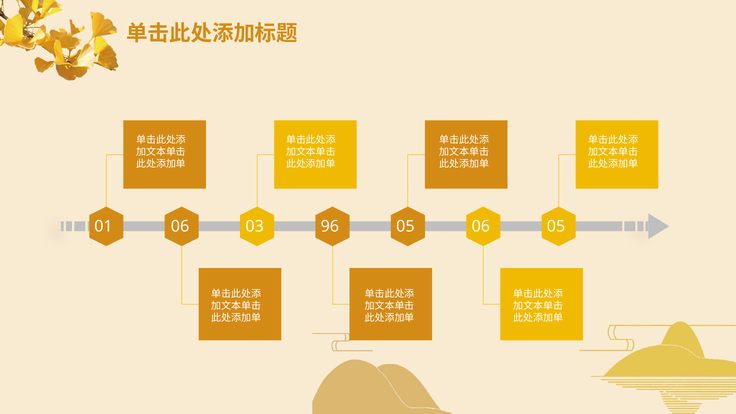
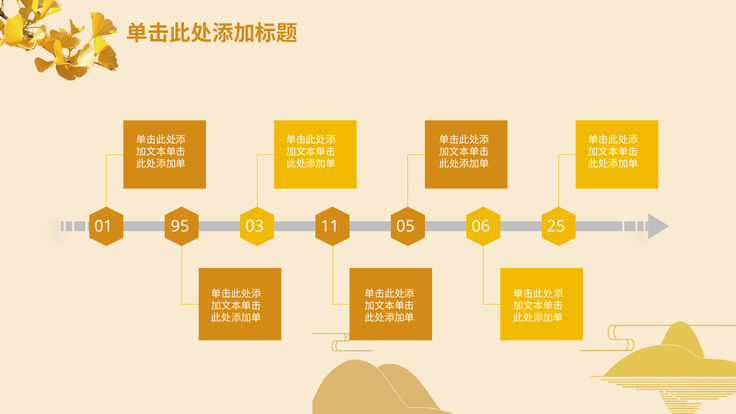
01 06: 06 -> 95
96: 96 -> 11
06 05: 05 -> 25
